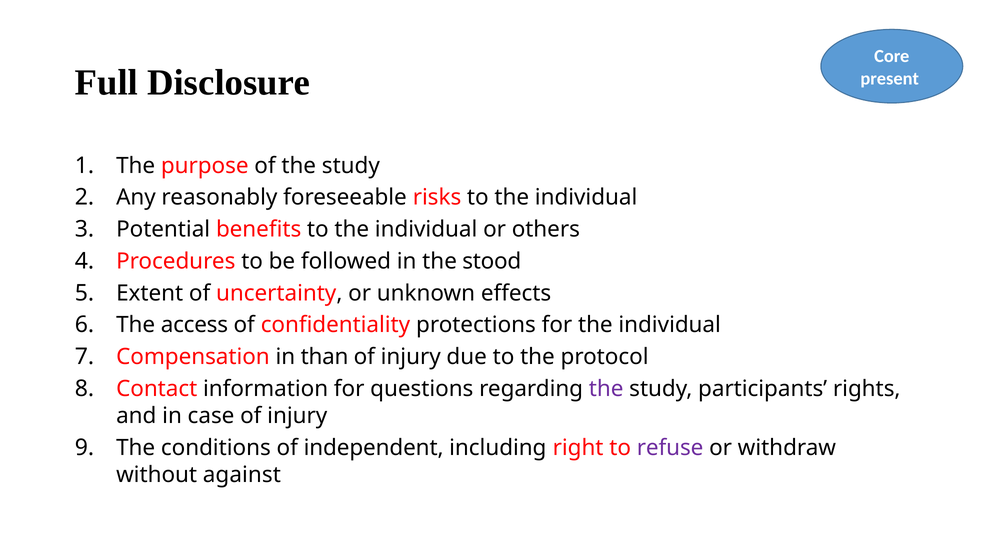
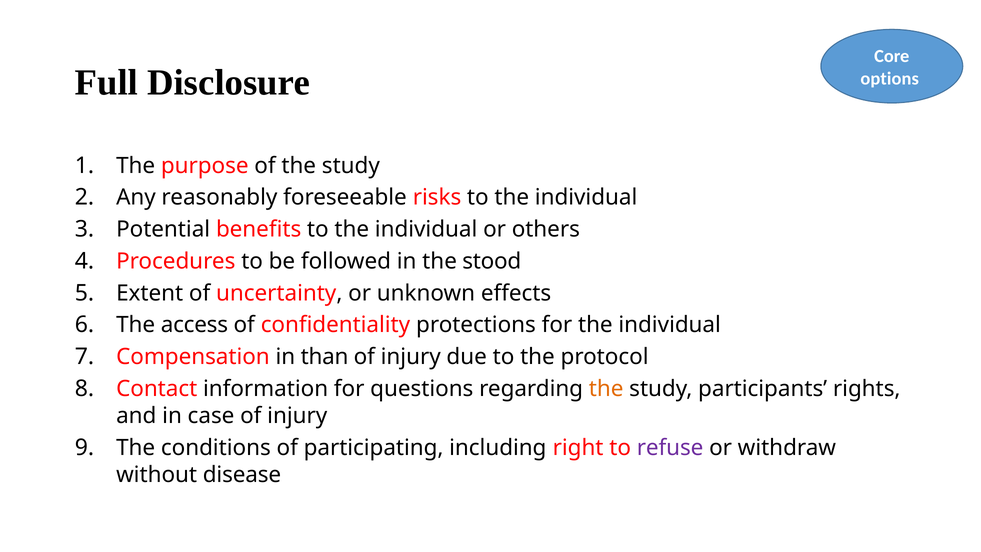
present: present -> options
the at (606, 389) colour: purple -> orange
independent: independent -> participating
against: against -> disease
